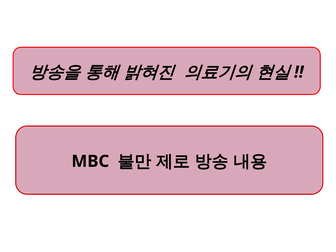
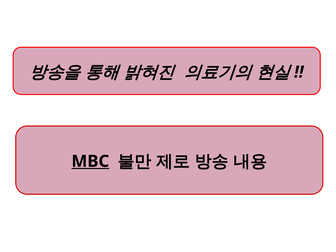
MBC underline: none -> present
